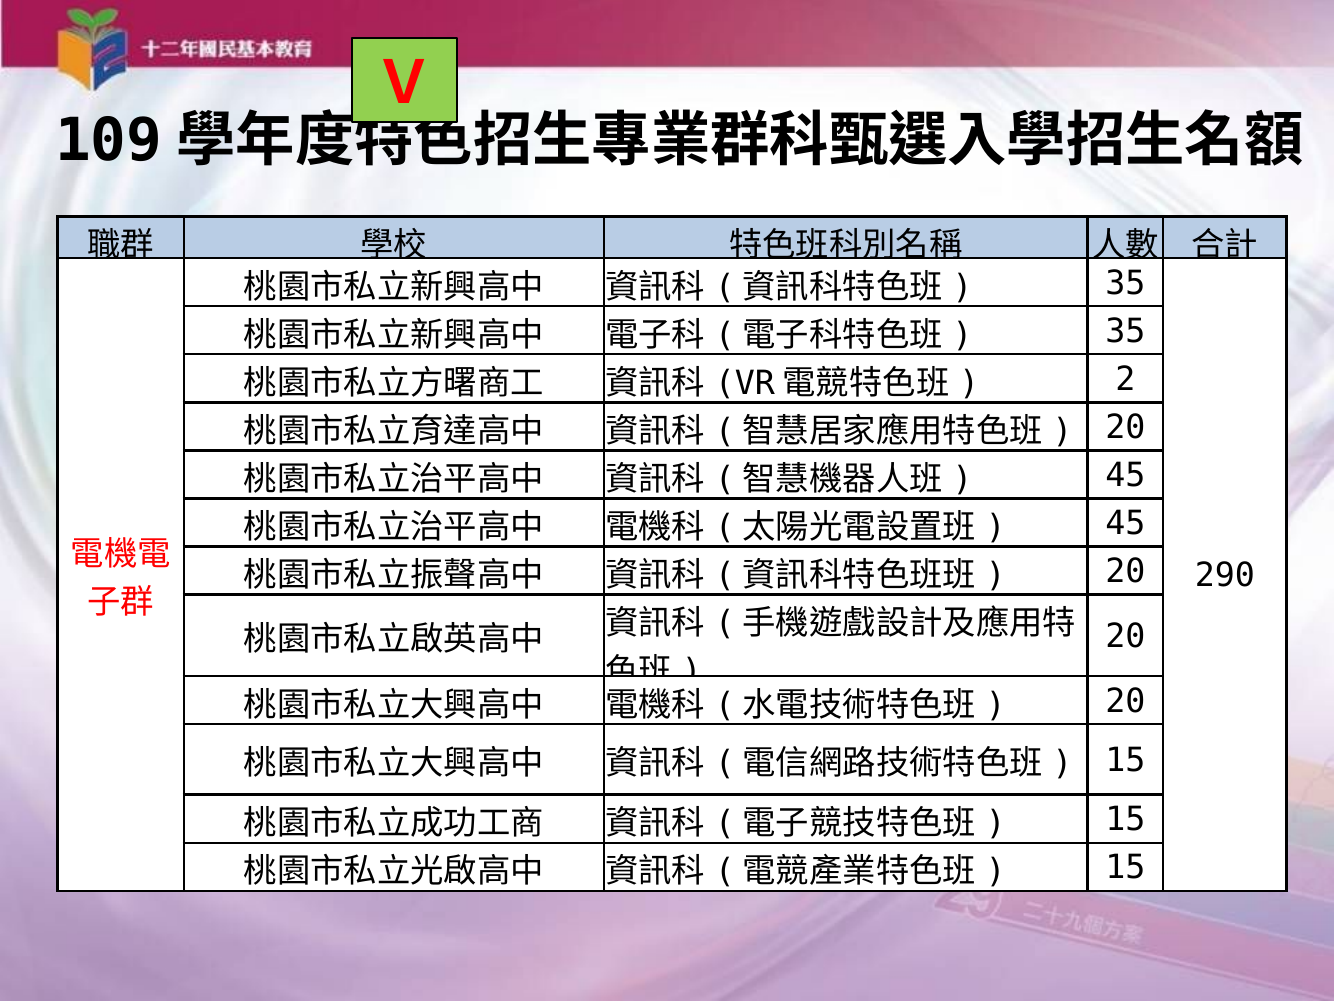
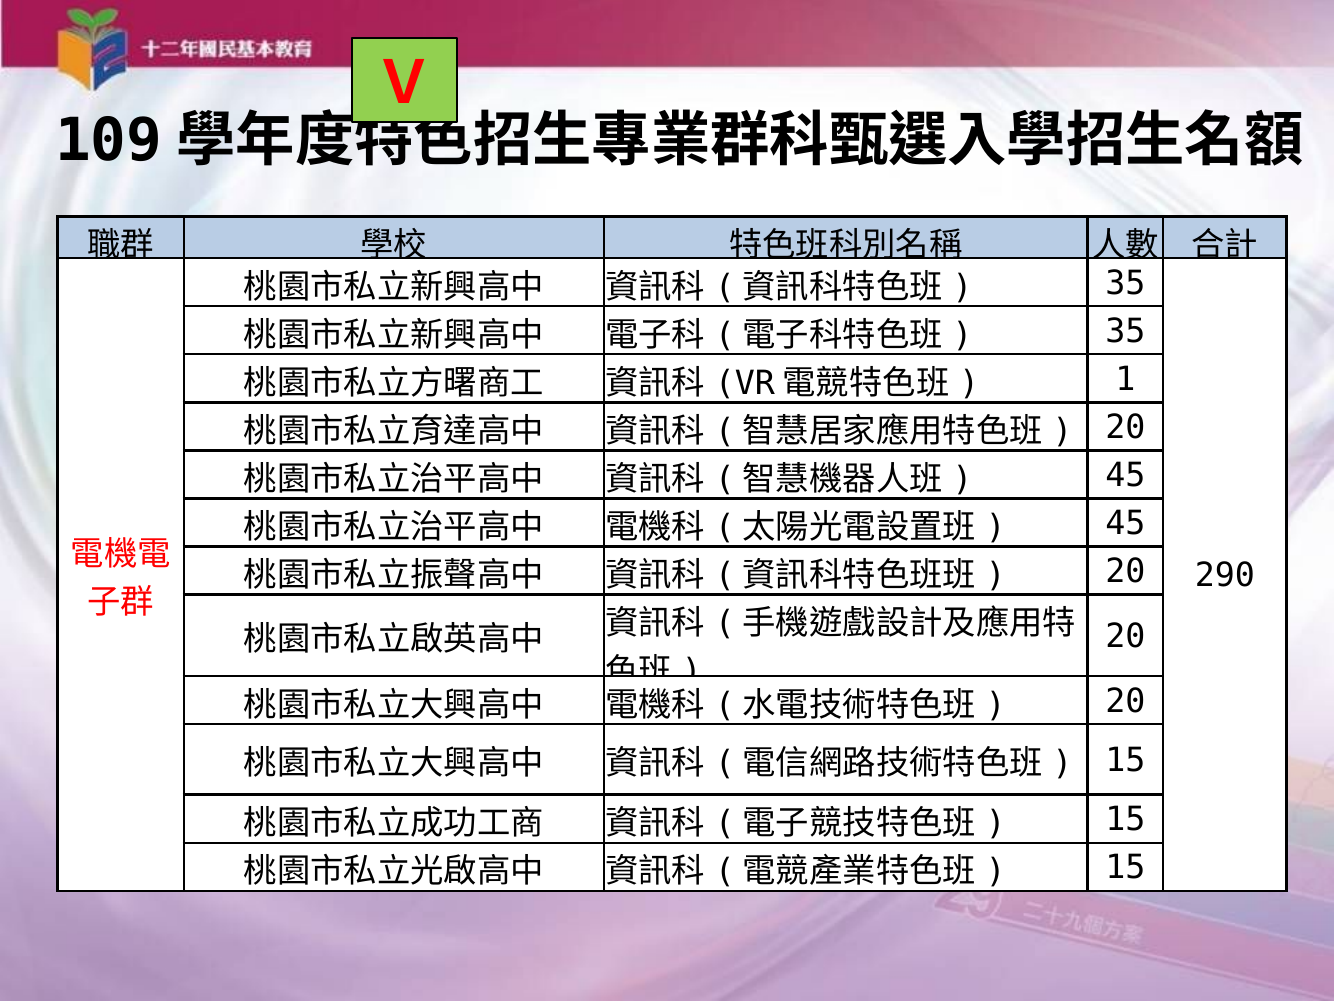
2: 2 -> 1
